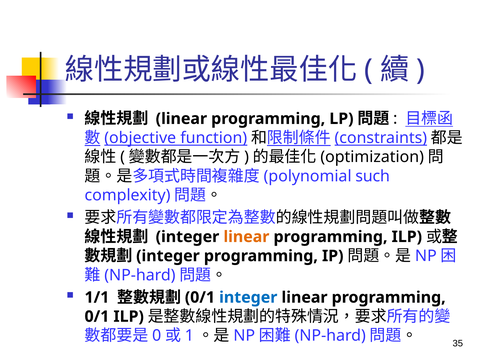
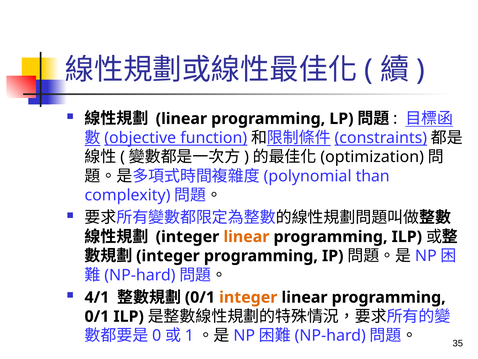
such: such -> than
1/1: 1/1 -> 4/1
integer at (248, 297) colour: blue -> orange
